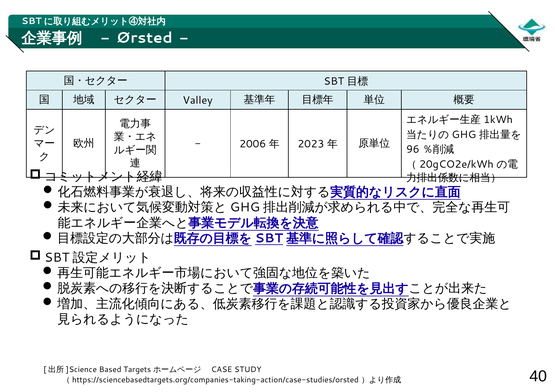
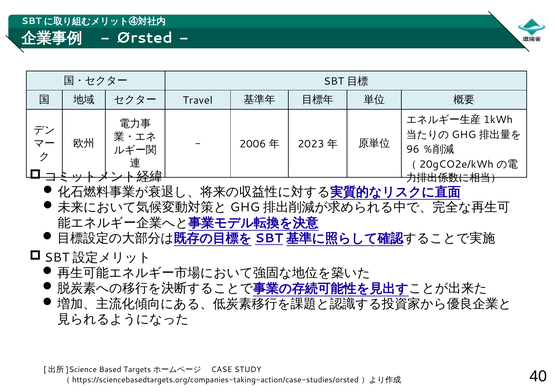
Valley: Valley -> Travel
